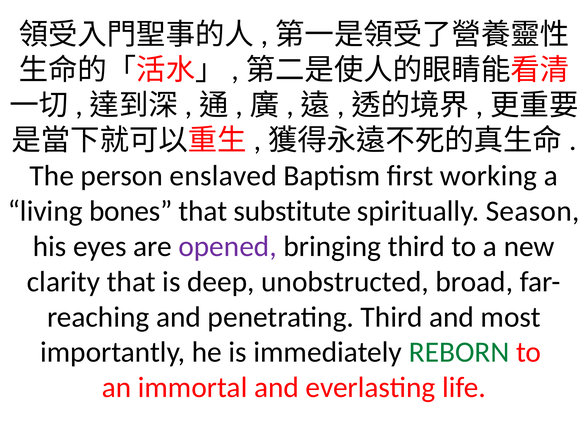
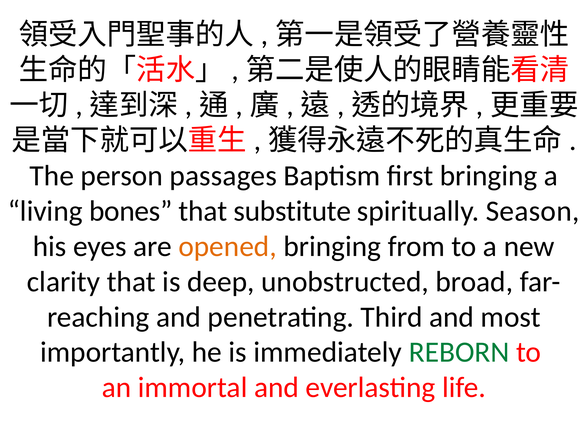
enslaved: enslaved -> passages
first working: working -> bringing
opened colour: purple -> orange
bringing third: third -> from
